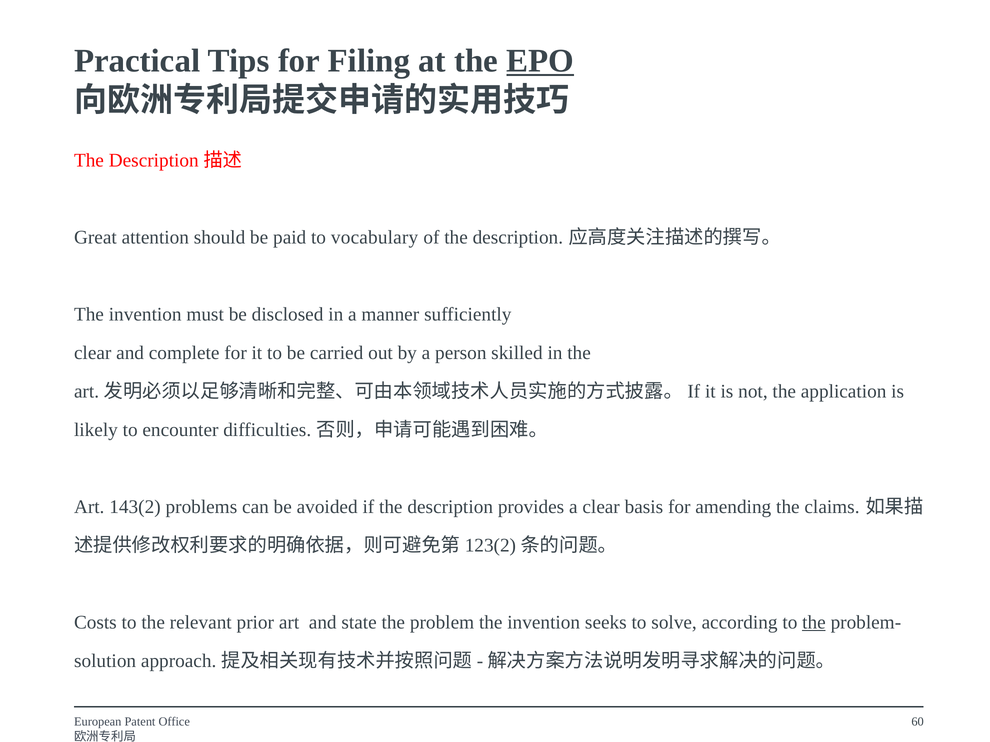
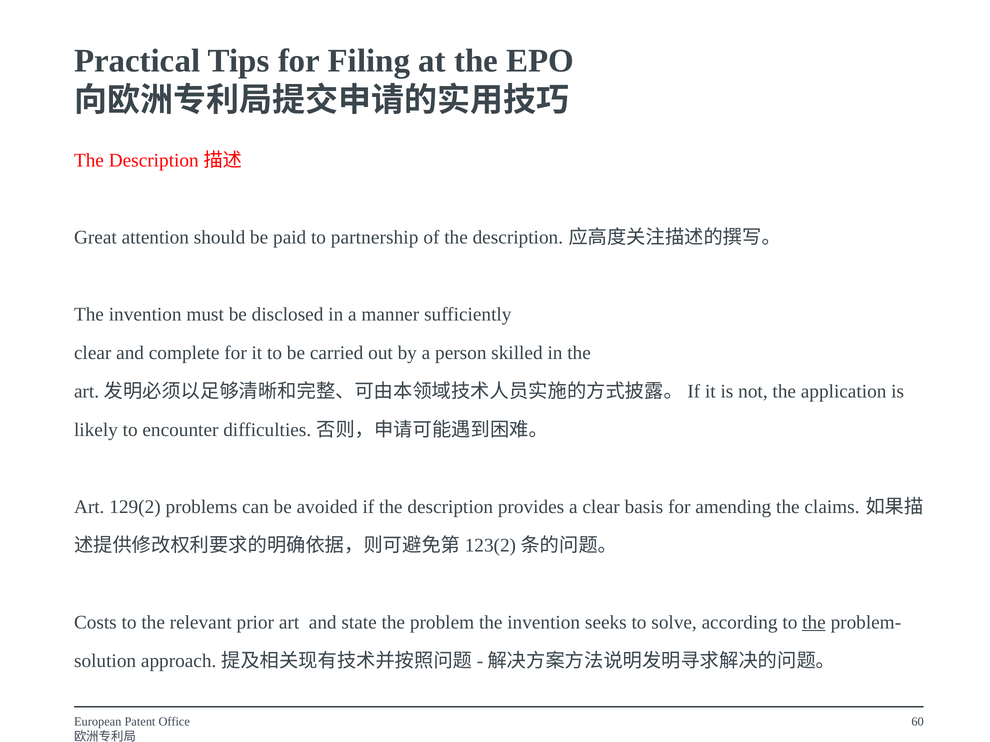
EPO underline: present -> none
vocabulary: vocabulary -> partnership
143(2: 143(2 -> 129(2
